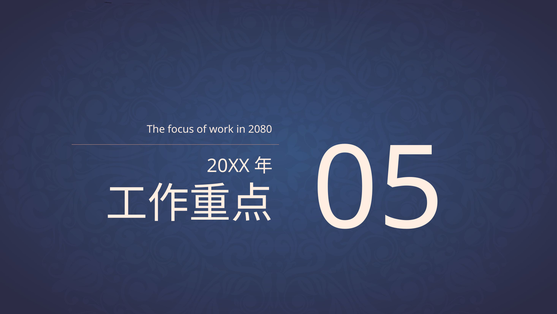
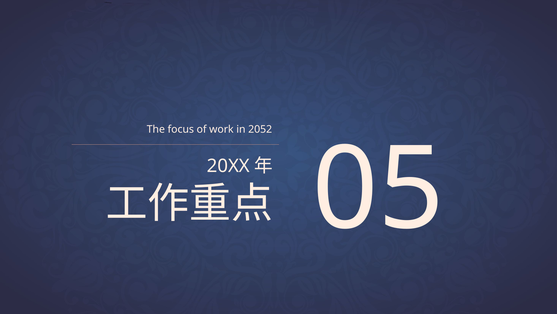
2080: 2080 -> 2052
